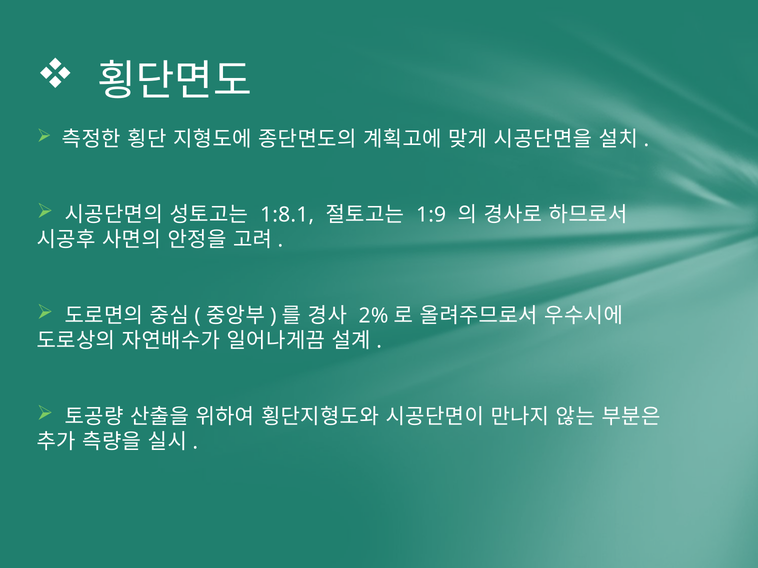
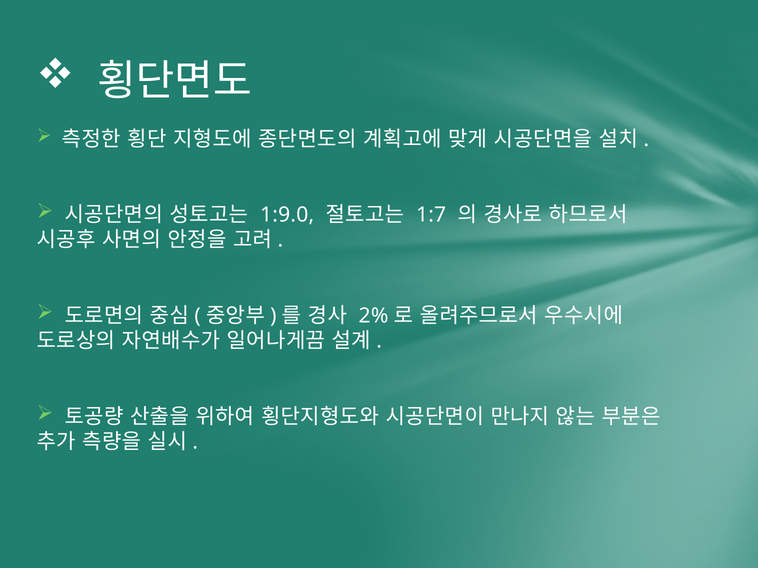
1:8.1: 1:8.1 -> 1:9.0
1:9: 1:9 -> 1:7
